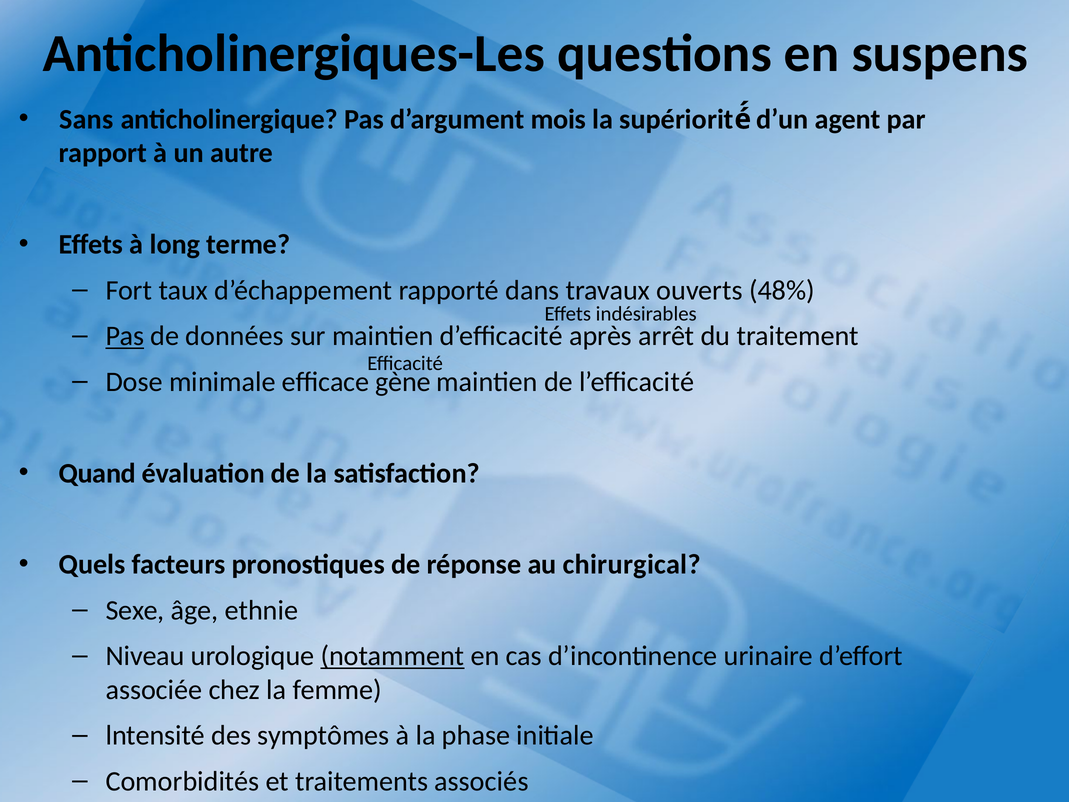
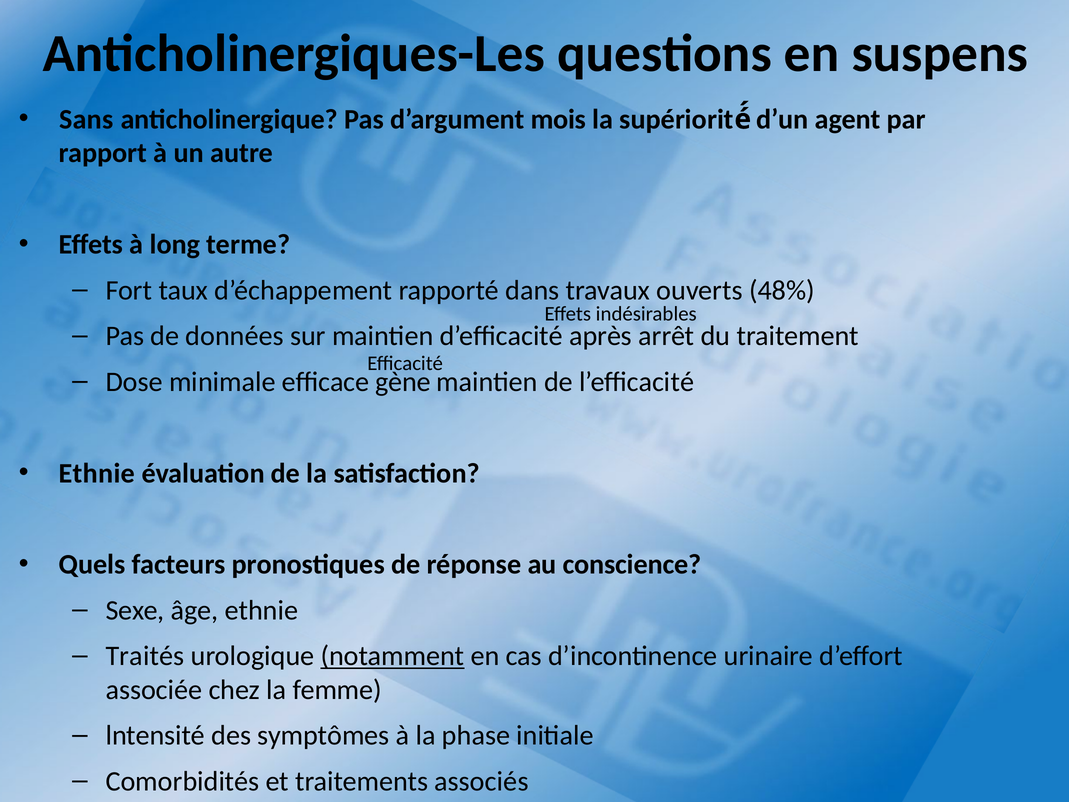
Pas at (125, 336) underline: present -> none
Quand at (97, 473): Quand -> Ethnie
chirurgical: chirurgical -> conscience
Niveau: Niveau -> Traités
